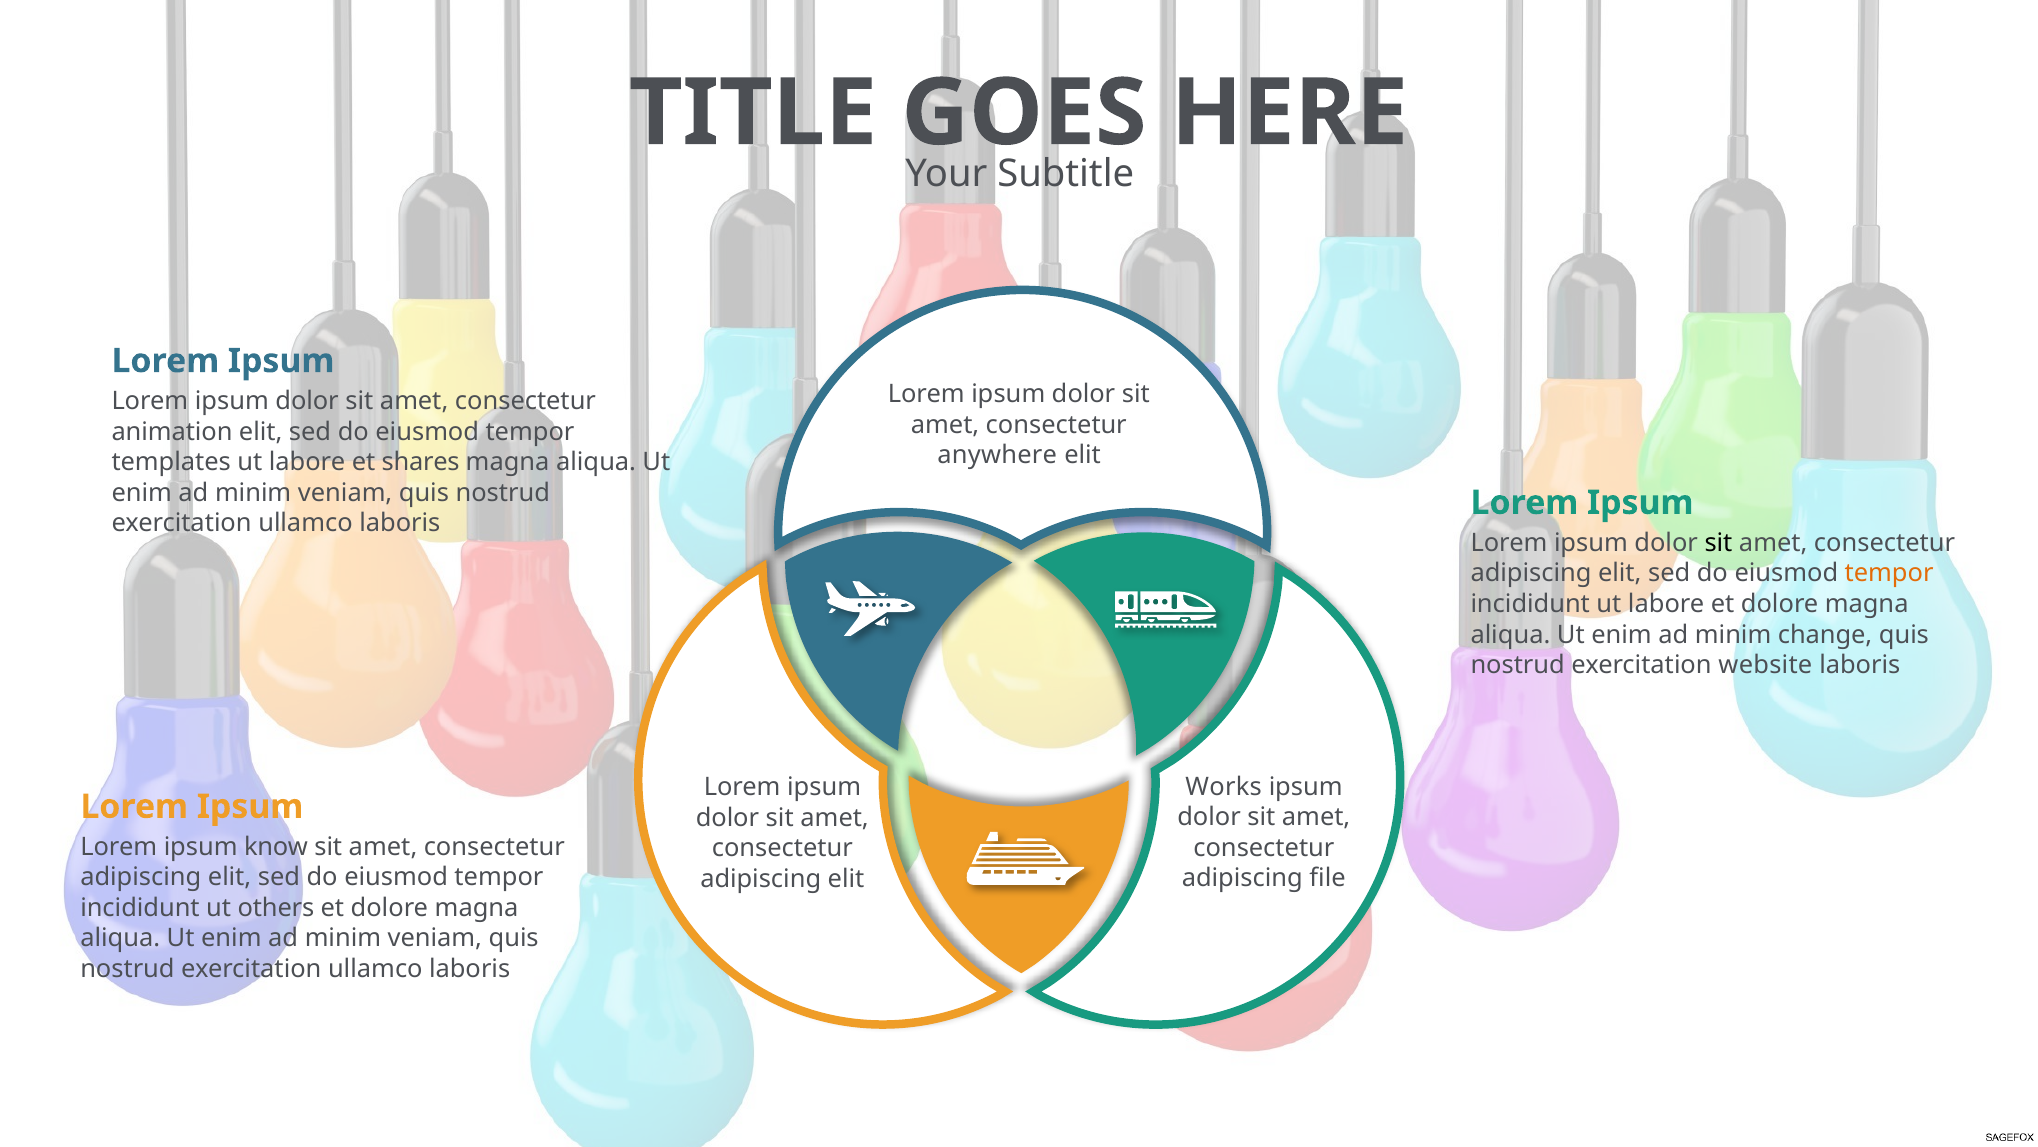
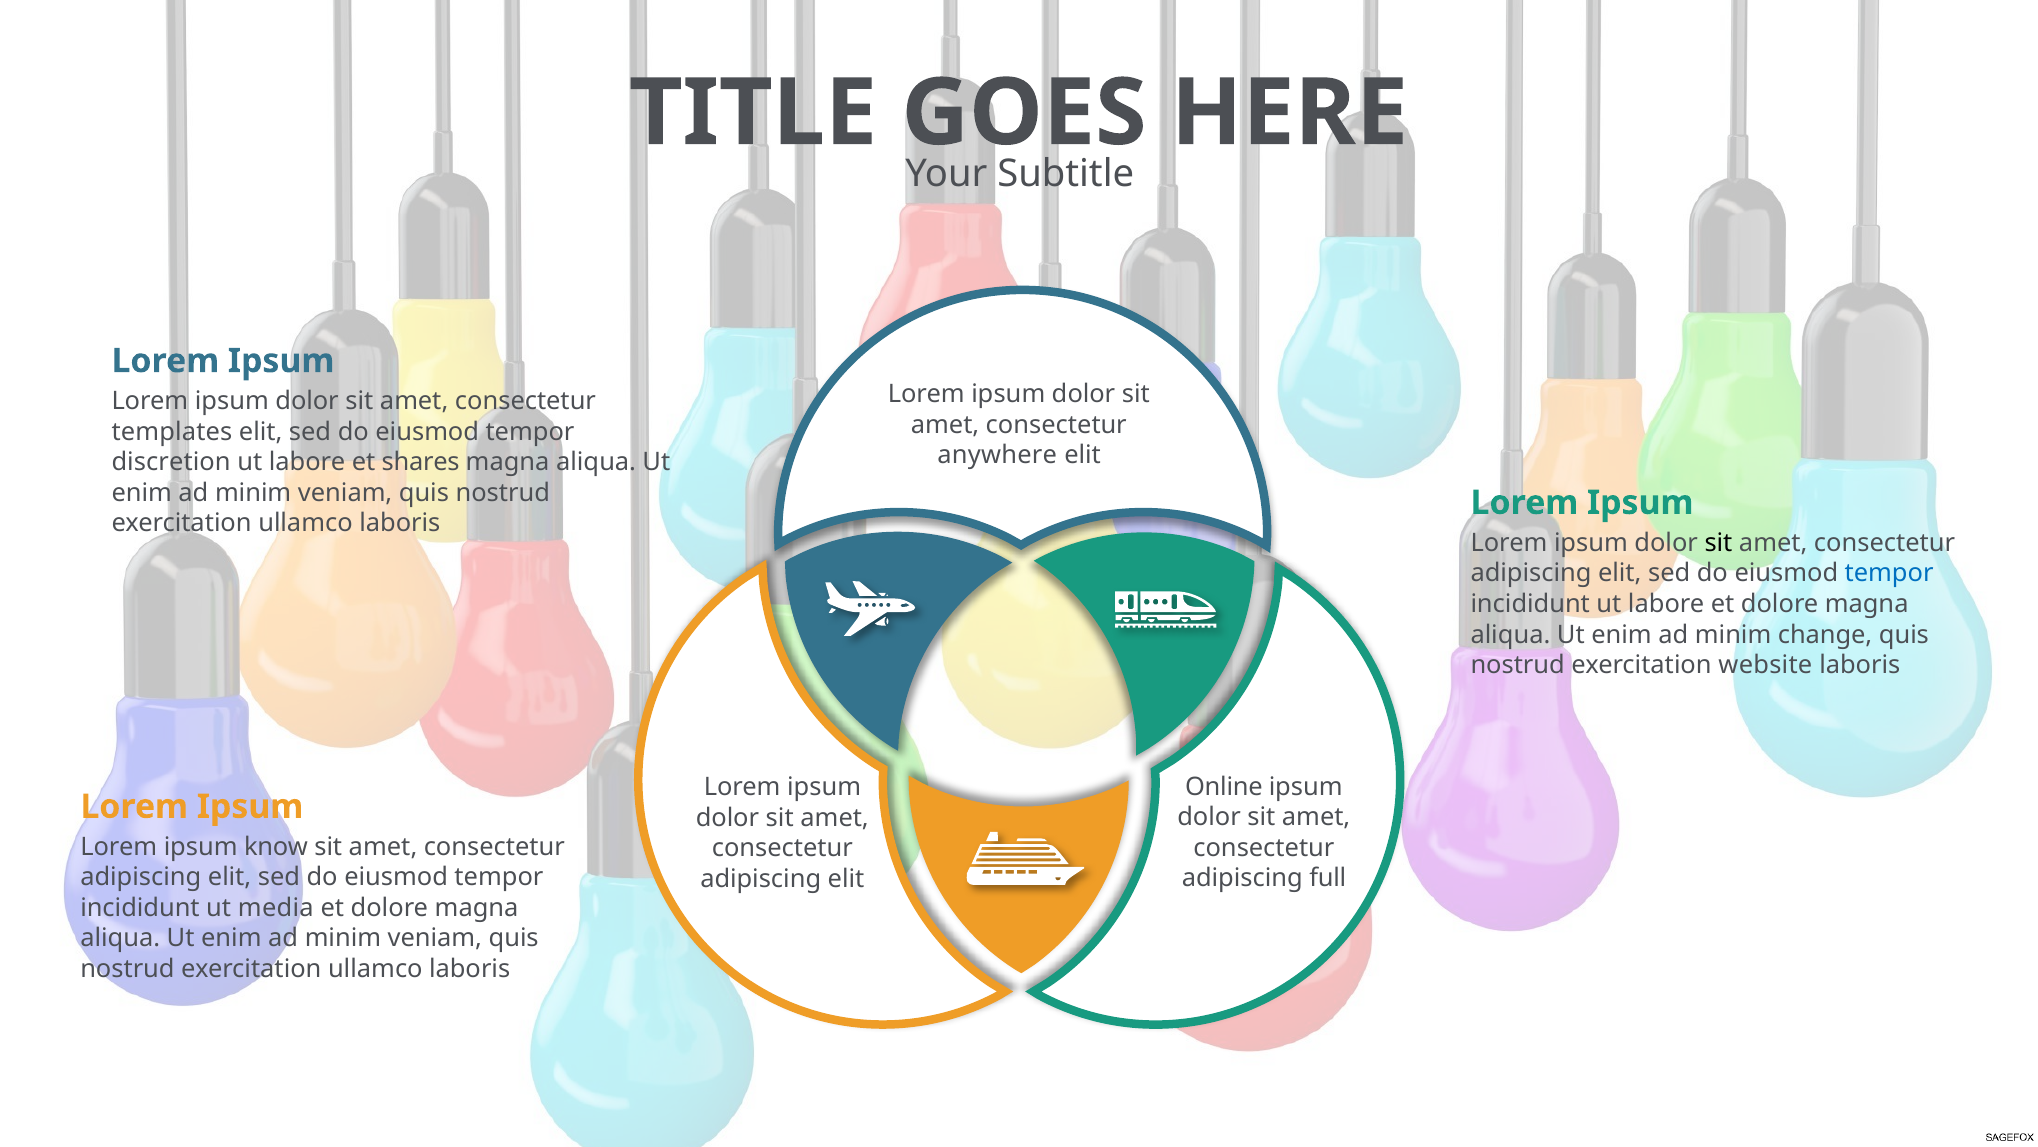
animation: animation -> templates
templates: templates -> discretion
tempor at (1889, 573) colour: orange -> blue
Works: Works -> Online
file: file -> full
others: others -> media
